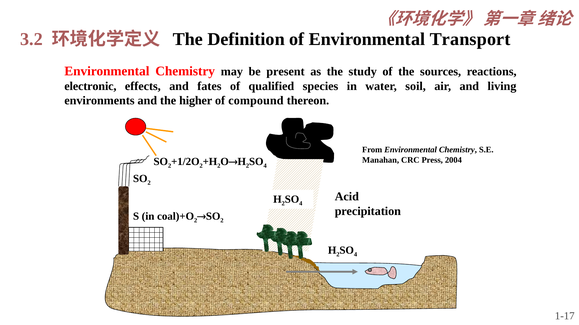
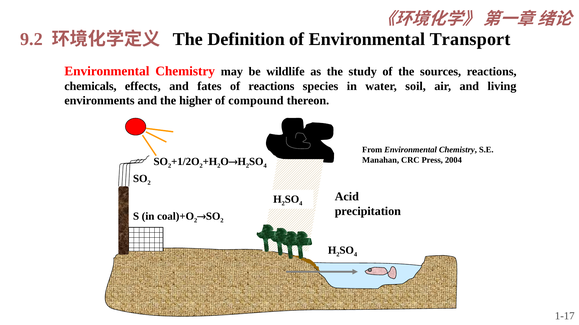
3.2: 3.2 -> 9.2
present: present -> wildlife
electronic: electronic -> chemicals
of qualified: qualified -> reactions
